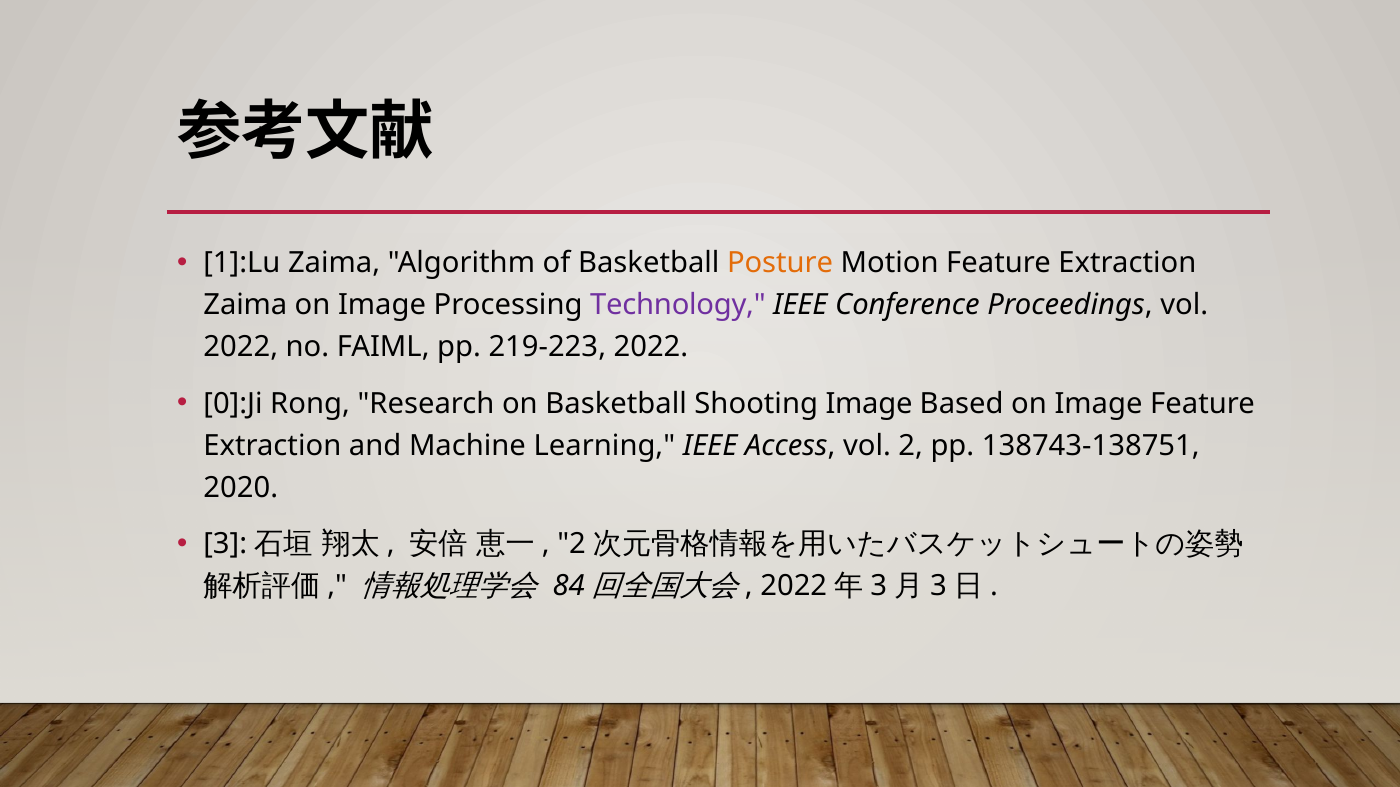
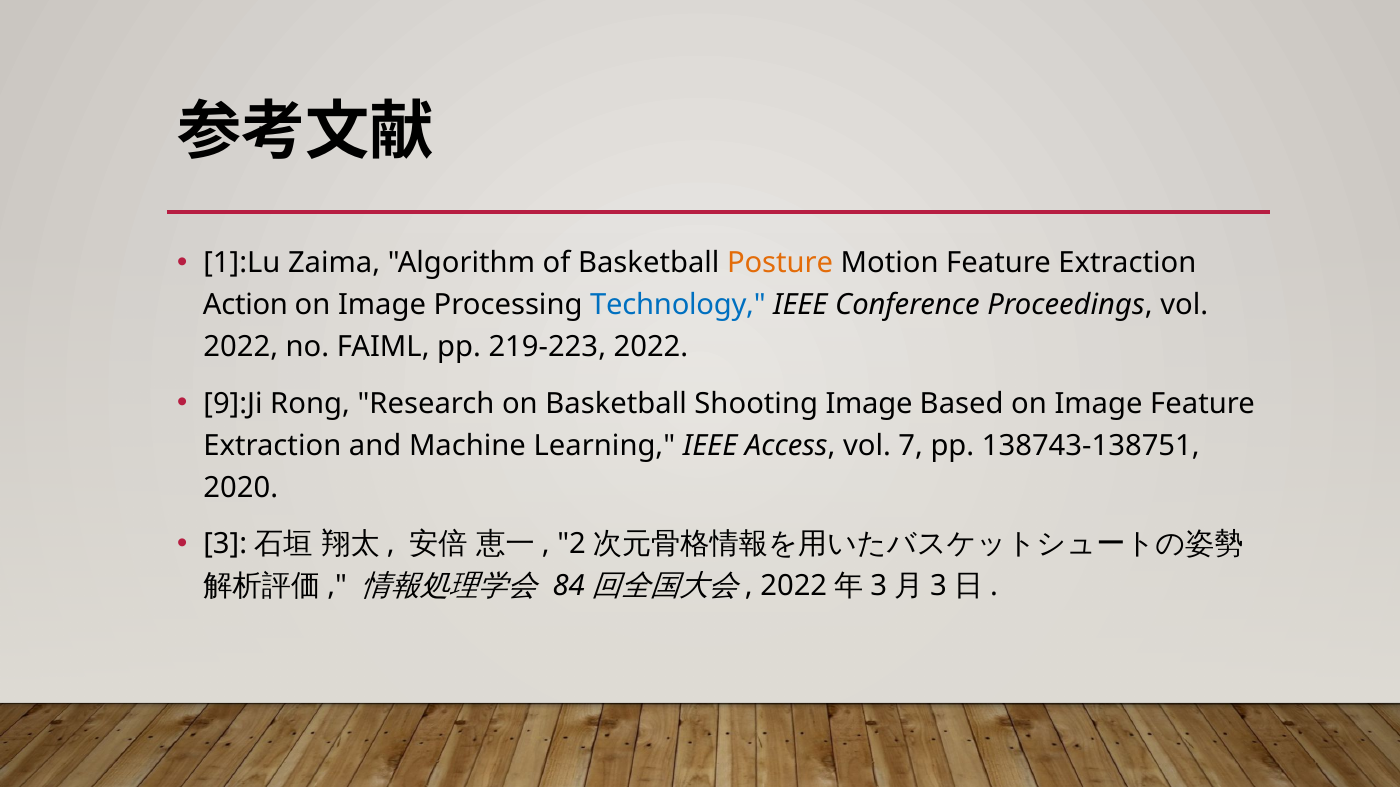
Zaima at (245, 305): Zaima -> Action
Technology colour: purple -> blue
0]:Ji: 0]:Ji -> 9]:Ji
2: 2 -> 7
